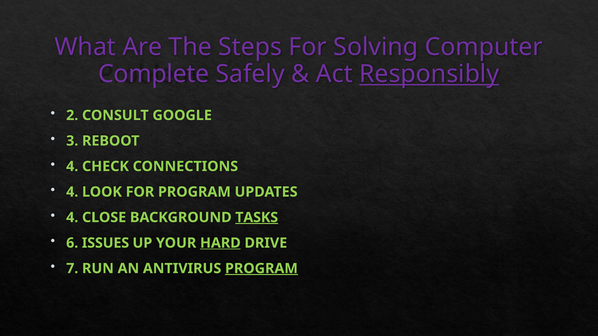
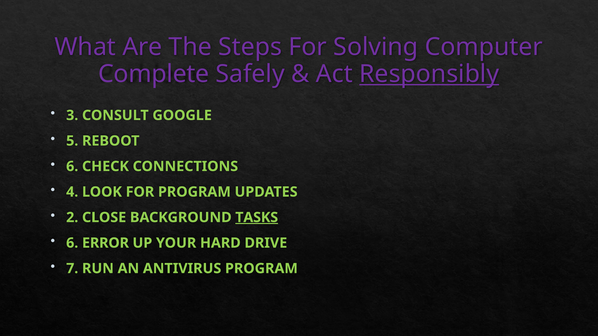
2: 2 -> 3
3: 3 -> 5
4 at (72, 167): 4 -> 6
4 at (72, 218): 4 -> 2
ISSUES: ISSUES -> ERROR
HARD underline: present -> none
PROGRAM at (261, 269) underline: present -> none
